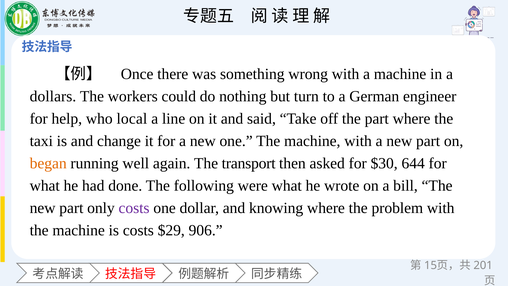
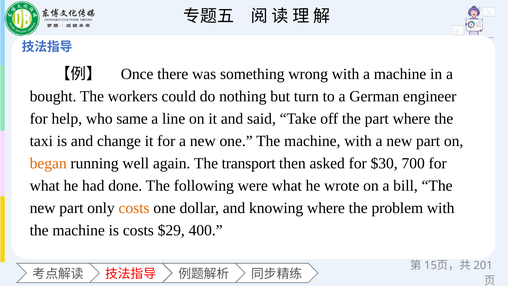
dollars: dollars -> bought
local: local -> same
644: 644 -> 700
costs at (134, 208) colour: purple -> orange
906: 906 -> 400
